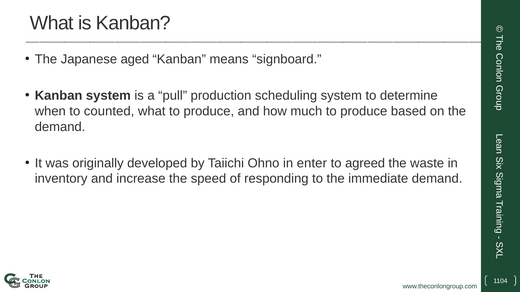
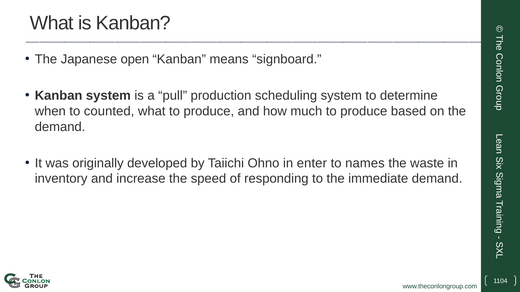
aged: aged -> open
agreed: agreed -> names
